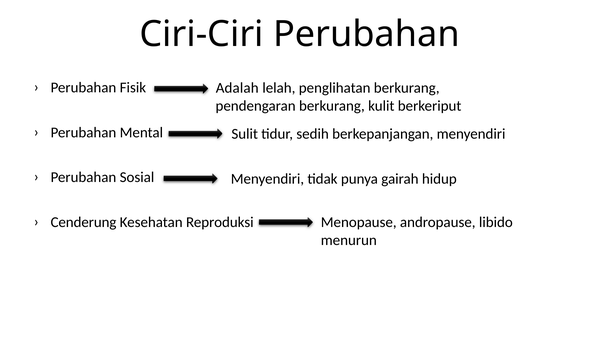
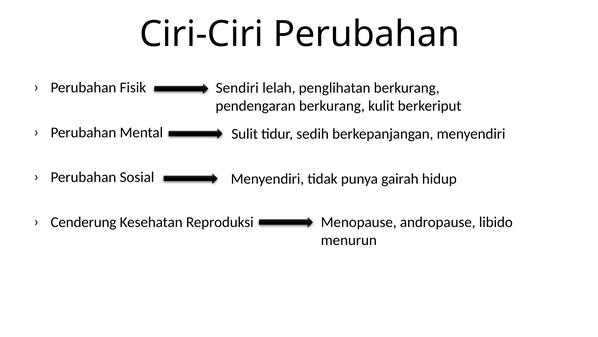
Adalah: Adalah -> Sendiri
